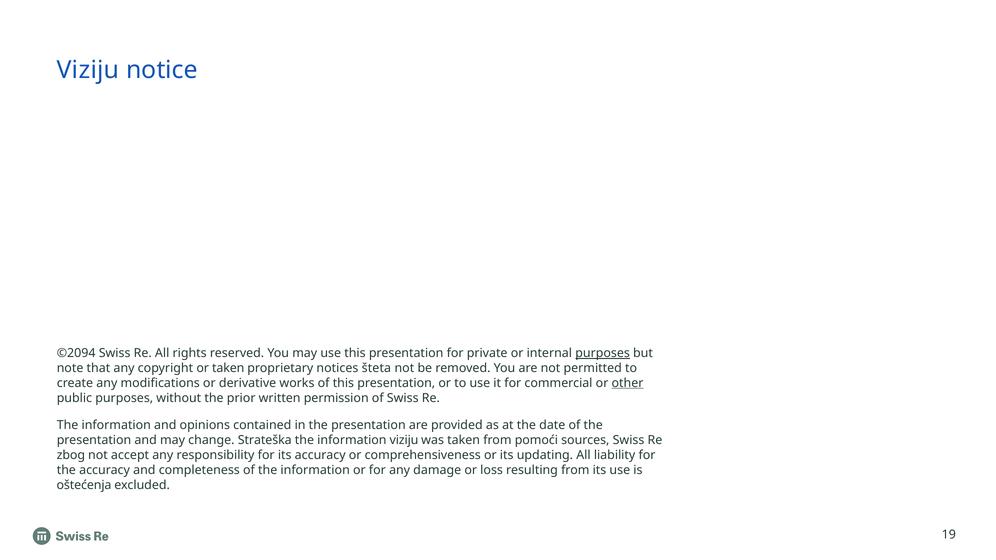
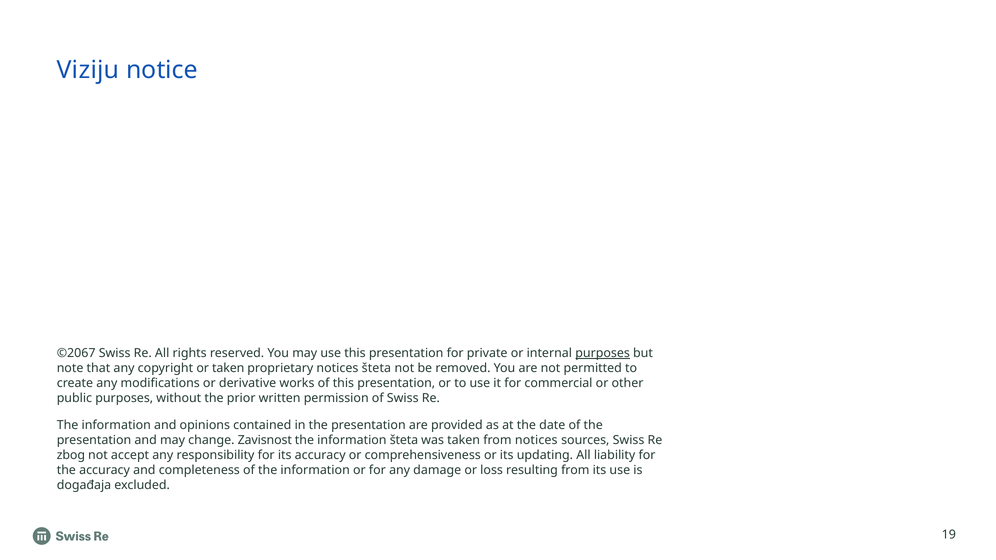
©2094: ©2094 -> ©2067
other underline: present -> none
Strateška: Strateška -> Zavisnost
information viziju: viziju -> šteta
from pomoći: pomoći -> notices
oštećenja: oštećenja -> događaja
